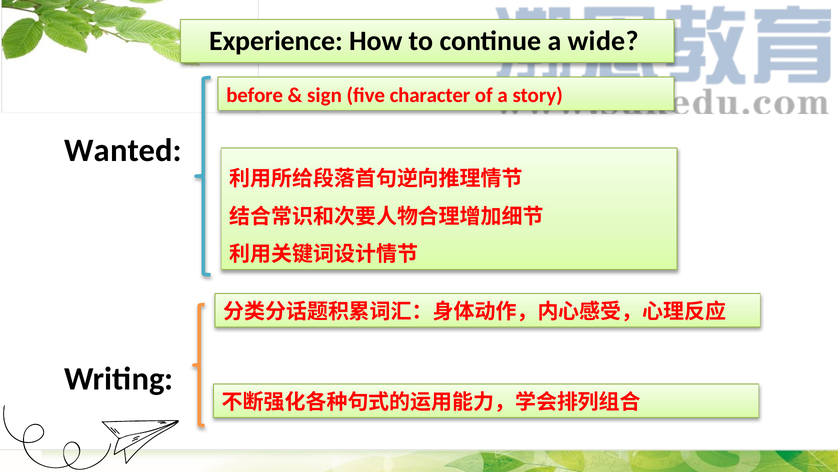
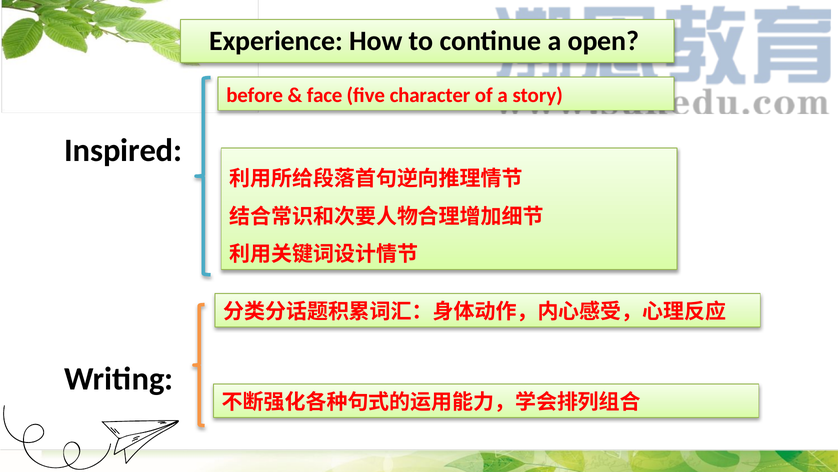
wide: wide -> open
sign: sign -> face
Wanted: Wanted -> Inspired
